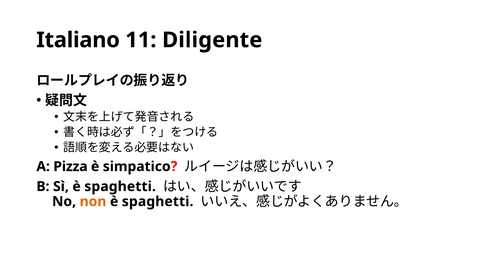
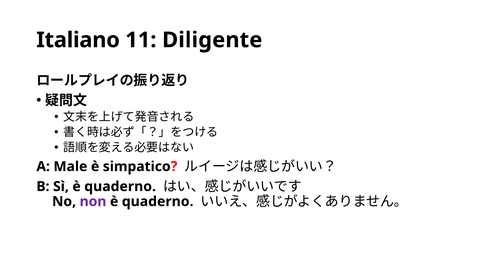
Pizza: Pizza -> Male
Sì è spaghetti: spaghetti -> quaderno
non colour: orange -> purple
spaghetti at (158, 202): spaghetti -> quaderno
